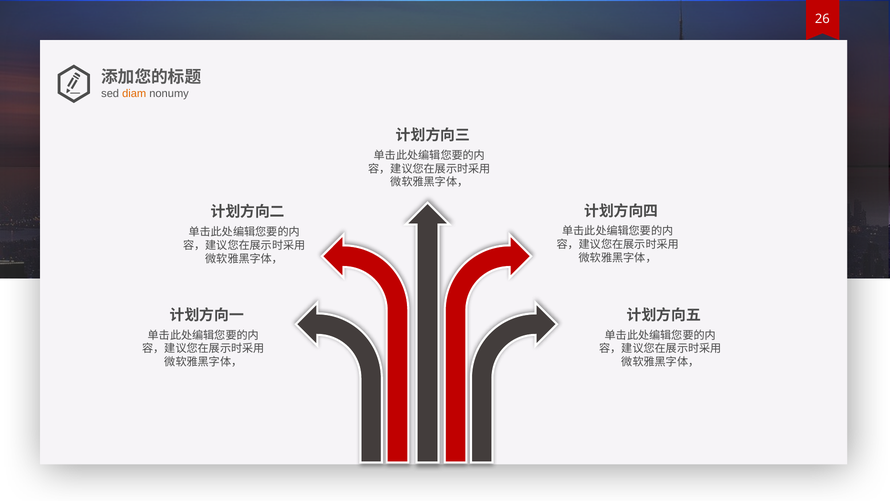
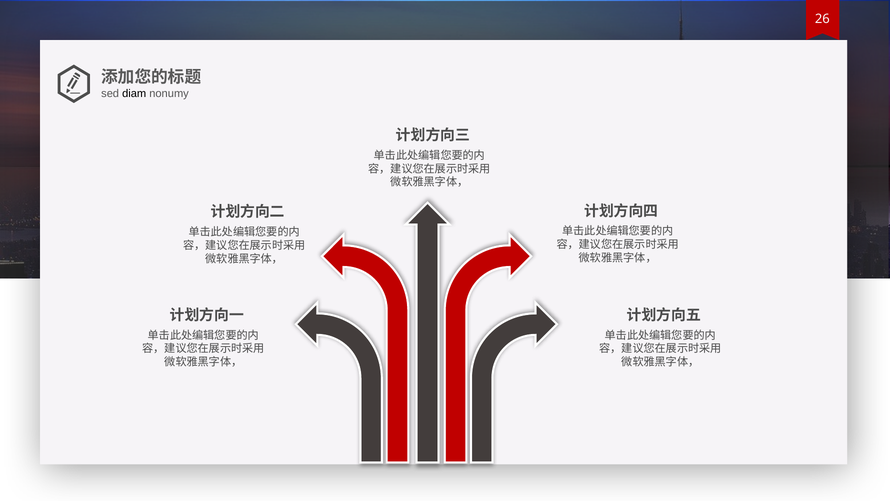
diam colour: orange -> black
